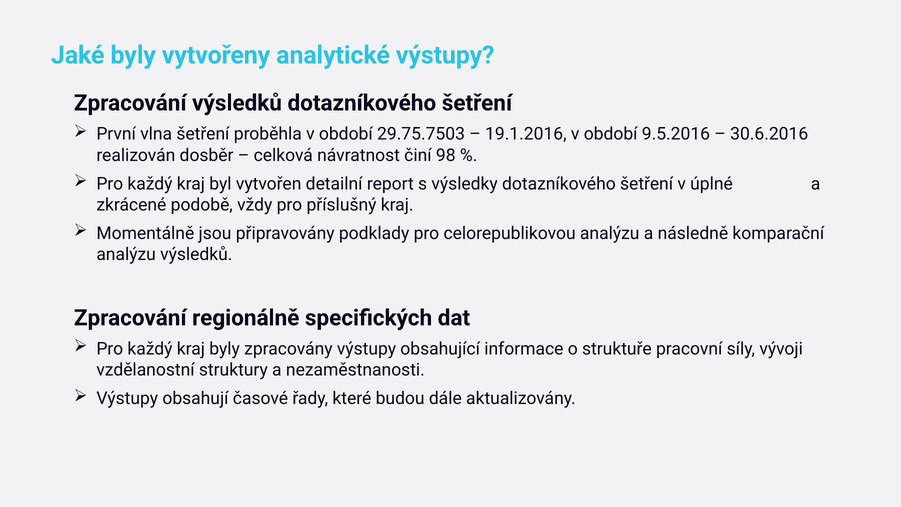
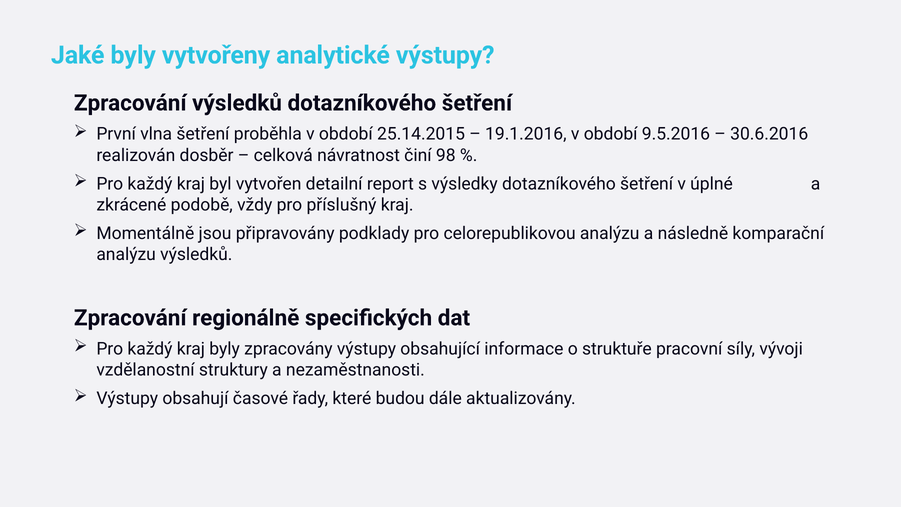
29.75.7503: 29.75.7503 -> 25.14.2015
